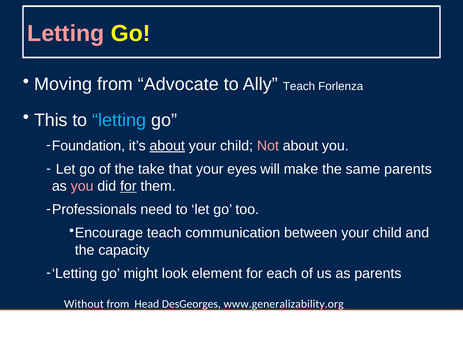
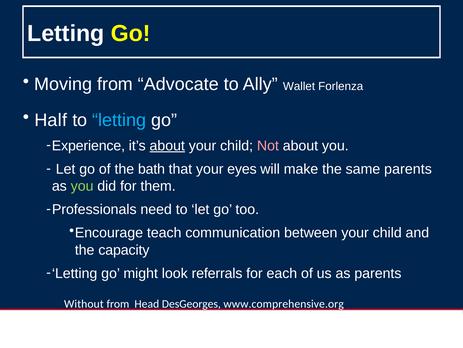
Letting at (66, 33) colour: pink -> white
Ally Teach: Teach -> Wallet
This: This -> Half
Foundation: Foundation -> Experience
take: take -> bath
you at (82, 186) colour: pink -> light green
for at (128, 186) underline: present -> none
element: element -> referrals
www.generalizability.org: www.generalizability.org -> www.comprehensive.org
